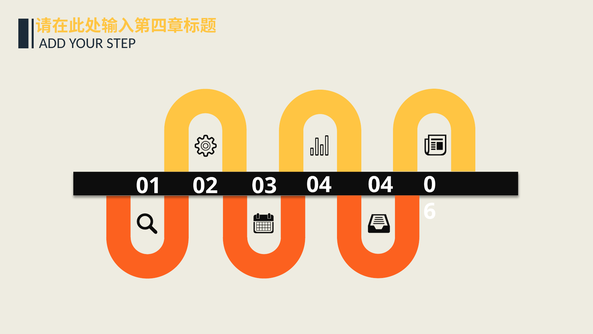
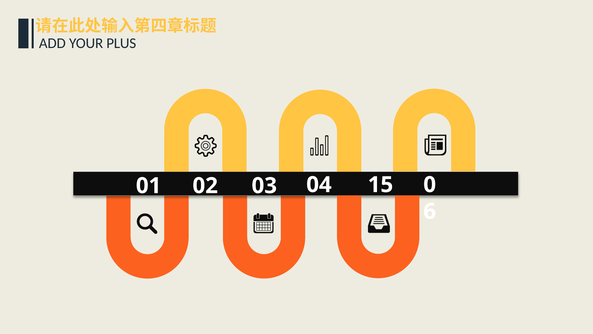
STEP: STEP -> PLUS
02 04: 04 -> 15
